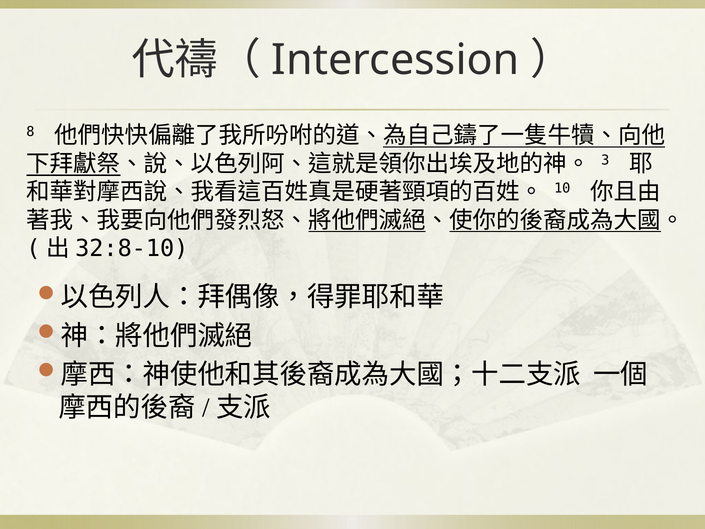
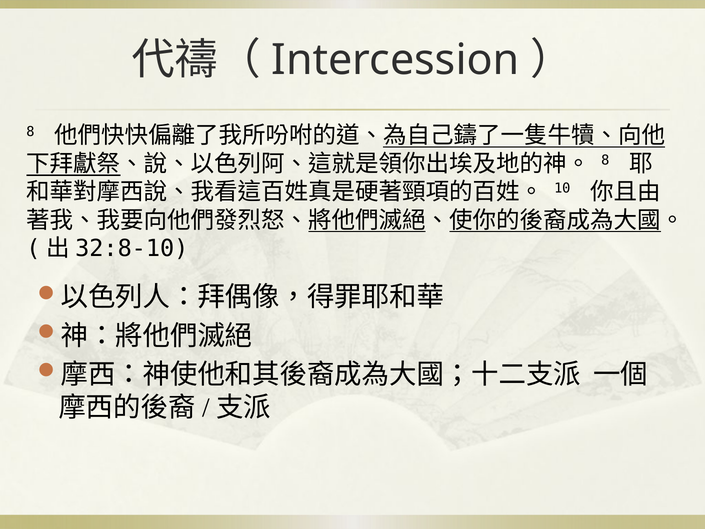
3 at (605, 160): 3 -> 8
